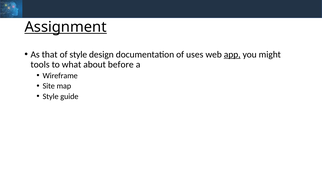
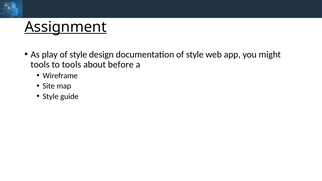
that: that -> play
documentation of uses: uses -> style
app underline: present -> none
to what: what -> tools
